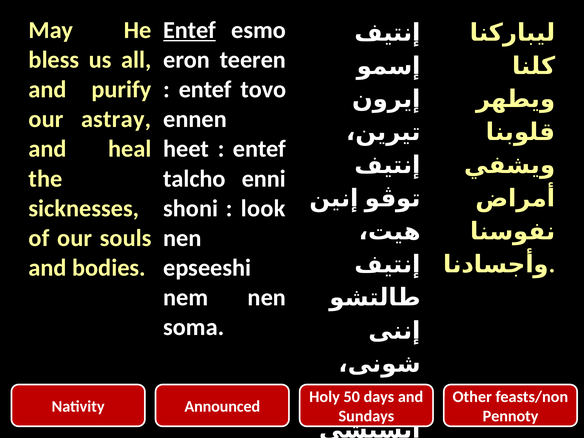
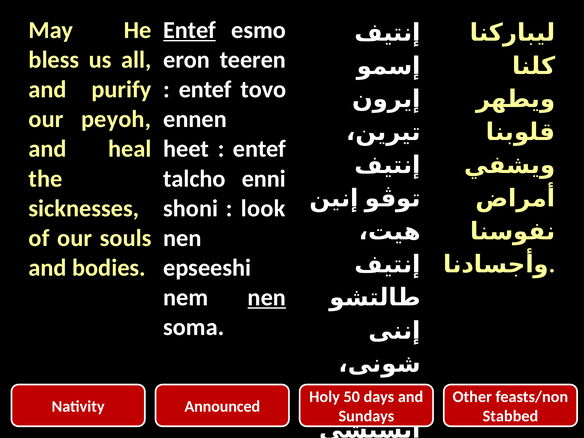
astray: astray -> peyoh
nen at (267, 297) underline: none -> present
Pennoty: Pennoty -> Stabbed
